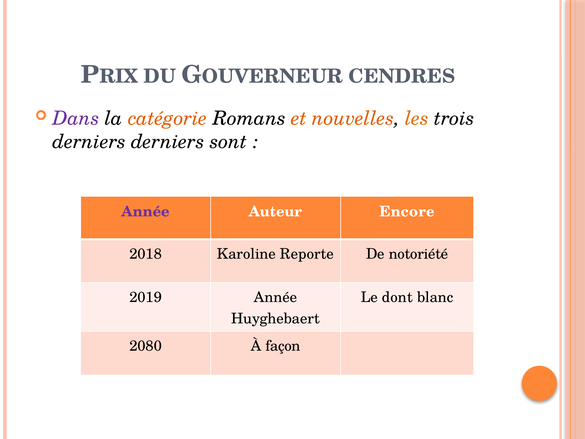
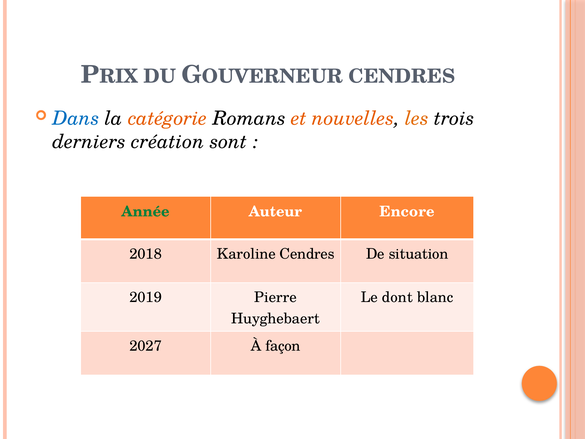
Dans colour: purple -> blue
derniers derniers: derniers -> création
Année at (146, 212) colour: purple -> green
Karoline Reporte: Reporte -> Cendres
notoriété: notoriété -> situation
2019 Année: Année -> Pierre
2080: 2080 -> 2027
